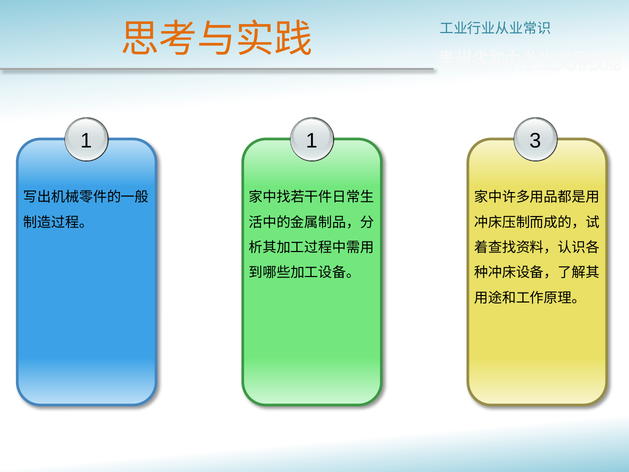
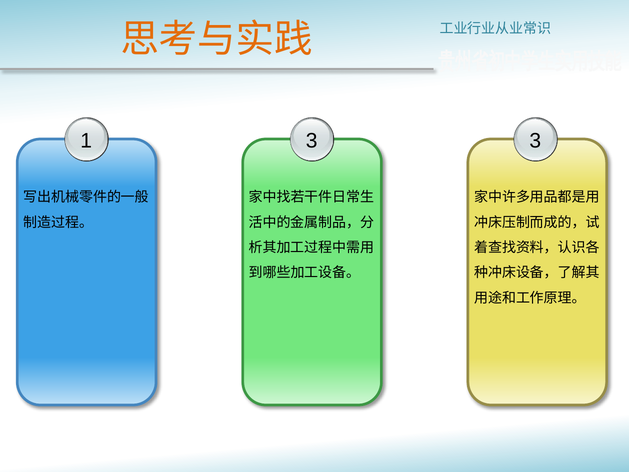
1 1: 1 -> 3
